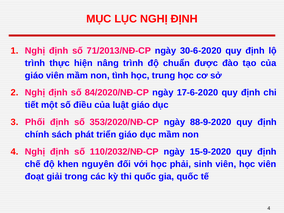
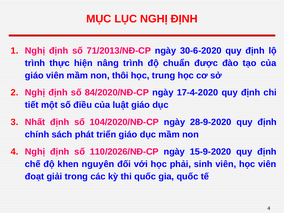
tình: tình -> thôi
17-6-2020: 17-6-2020 -> 17-4-2020
Phối: Phối -> Nhất
353/2020/NĐ-CP: 353/2020/NĐ-CP -> 104/2020/NĐ-CP
88-9-2020: 88-9-2020 -> 28-9-2020
110/2032/NĐ-CP: 110/2032/NĐ-CP -> 110/2026/NĐ-CP
